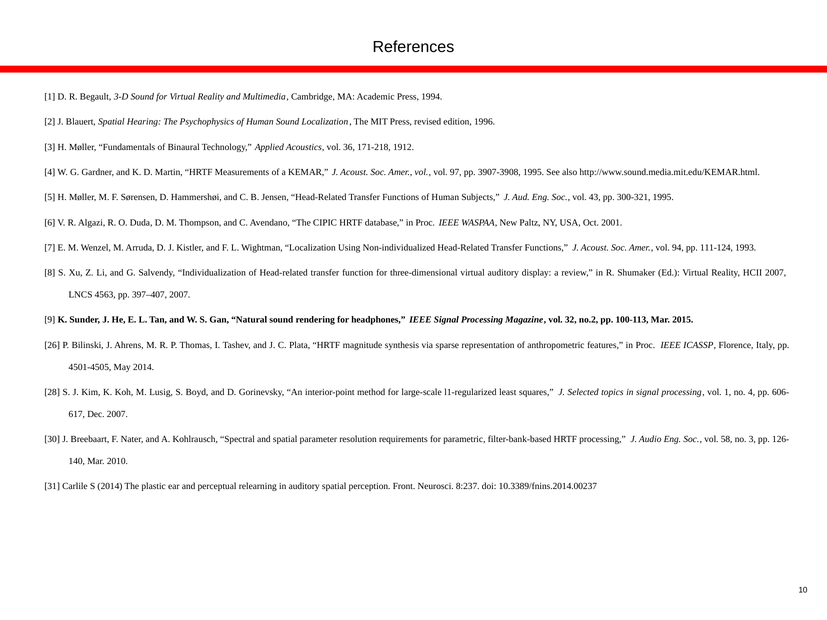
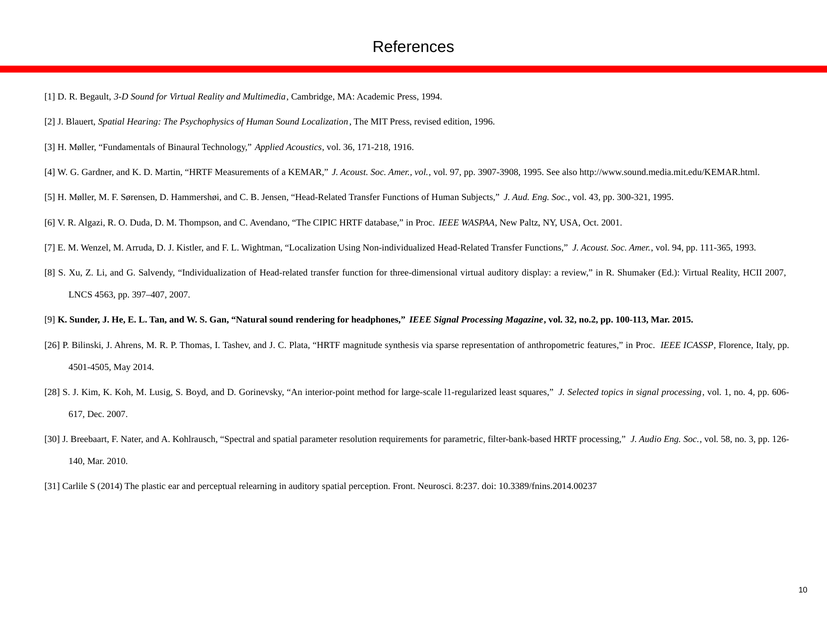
1912: 1912 -> 1916
111-124: 111-124 -> 111-365
